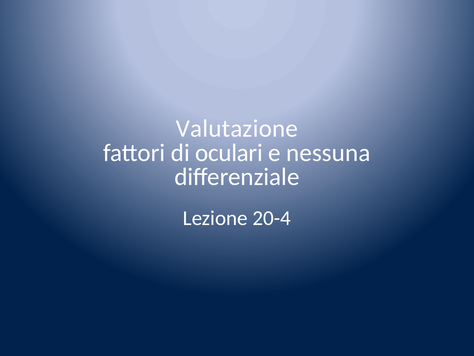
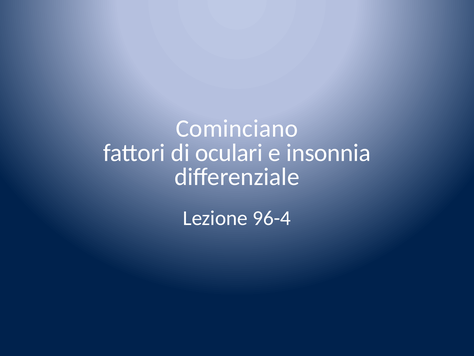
Valutazione: Valutazione -> Cominciano
nessuna: nessuna -> insonnia
20-4: 20-4 -> 96-4
